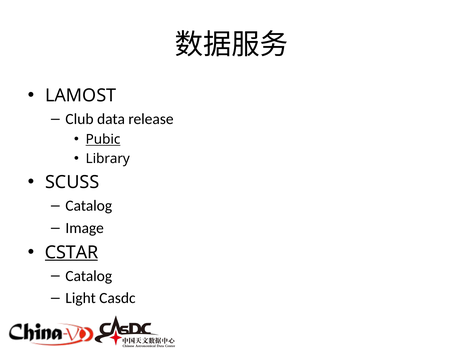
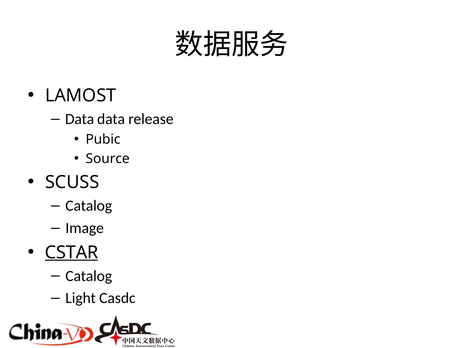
Club at (80, 119): Club -> Data
Pubic underline: present -> none
Library: Library -> Source
